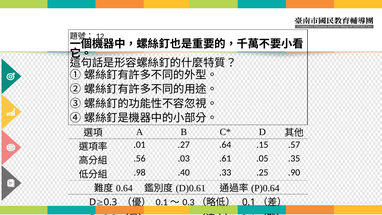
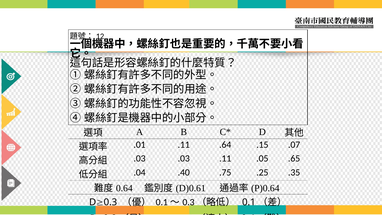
.01 .27: .27 -> .11
.57: .57 -> .07
.56 at (140, 158): .56 -> .03
.03 .61: .61 -> .11
.35: .35 -> .65
.98: .98 -> .04
.33: .33 -> .75
.90: .90 -> .35
